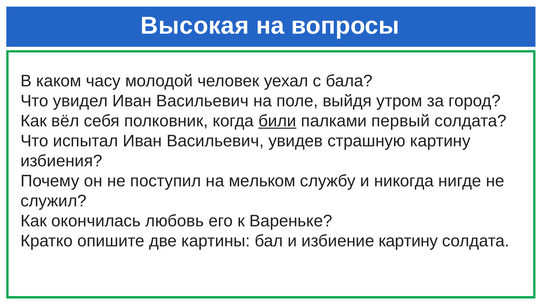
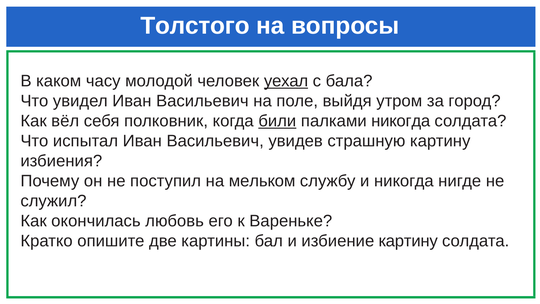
Высокая: Высокая -> Толстого
уехал underline: none -> present
палками первый: первый -> никогда
